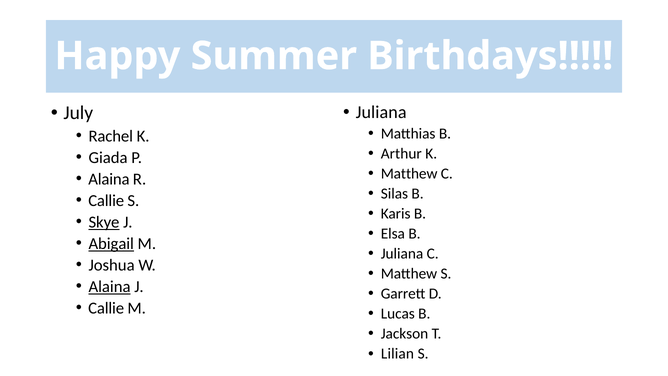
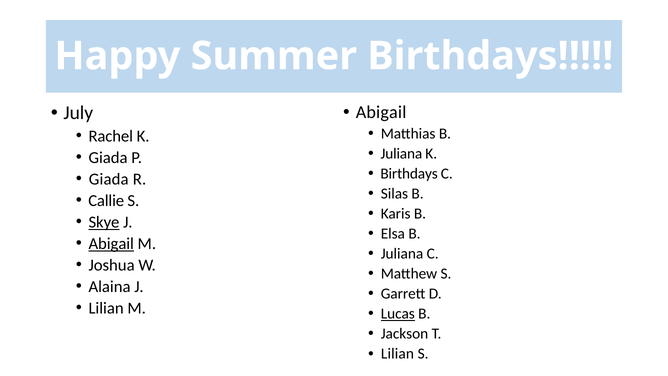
Juliana at (381, 112): Juliana -> Abigail
Arthur at (401, 154): Arthur -> Juliana
Matthew at (409, 174): Matthew -> Birthdays
Alaina at (109, 179): Alaina -> Giada
Alaina at (110, 286) underline: present -> none
Callie at (106, 308): Callie -> Lilian
Lucas underline: none -> present
